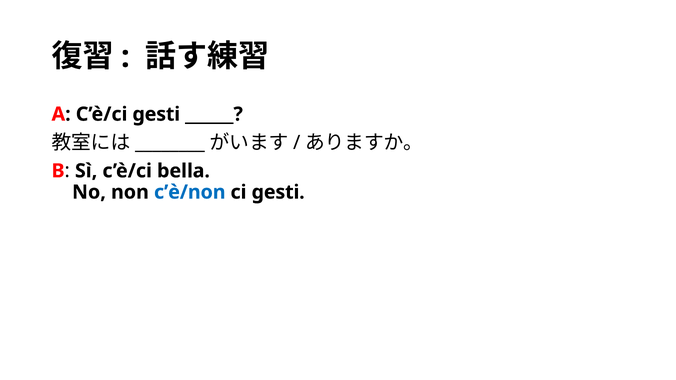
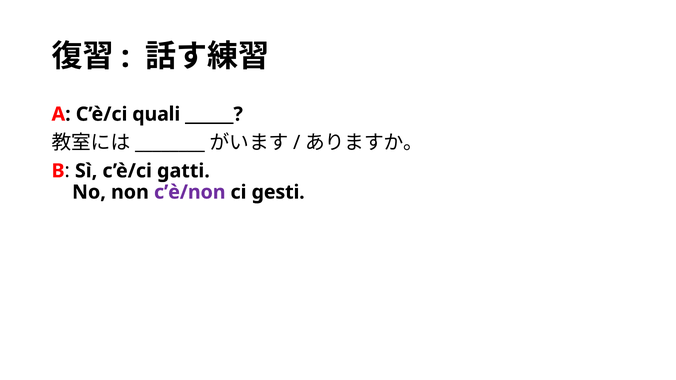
C’è/ci gesti: gesti -> quali
bella: bella -> gatti
c’è/non colour: blue -> purple
